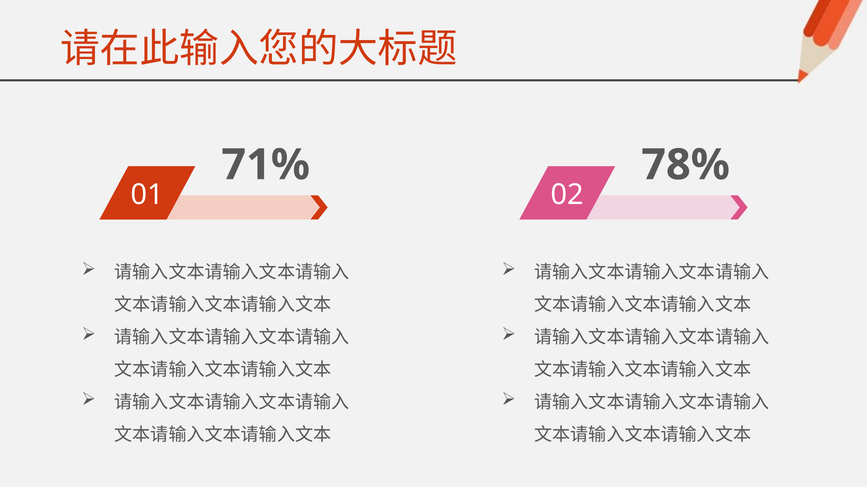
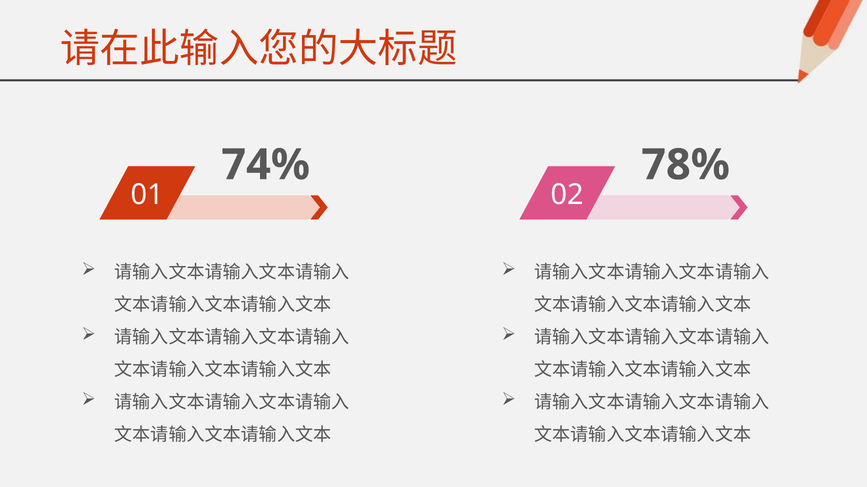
71%: 71% -> 74%
